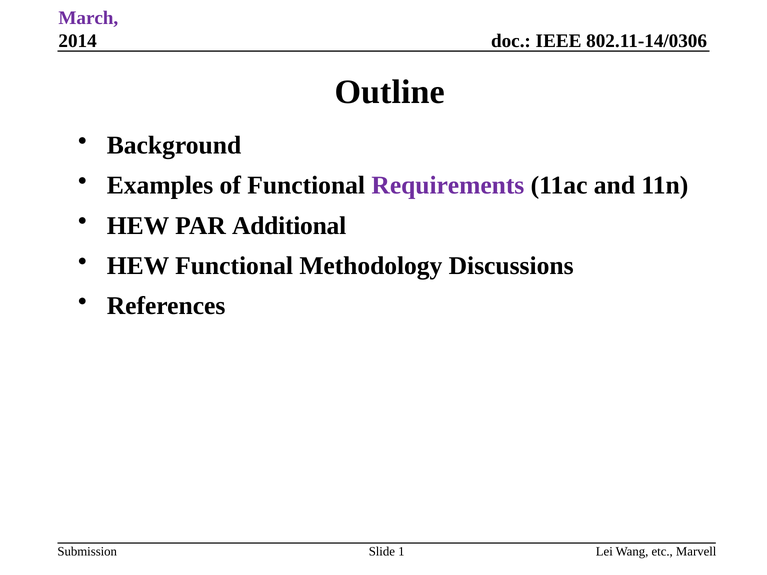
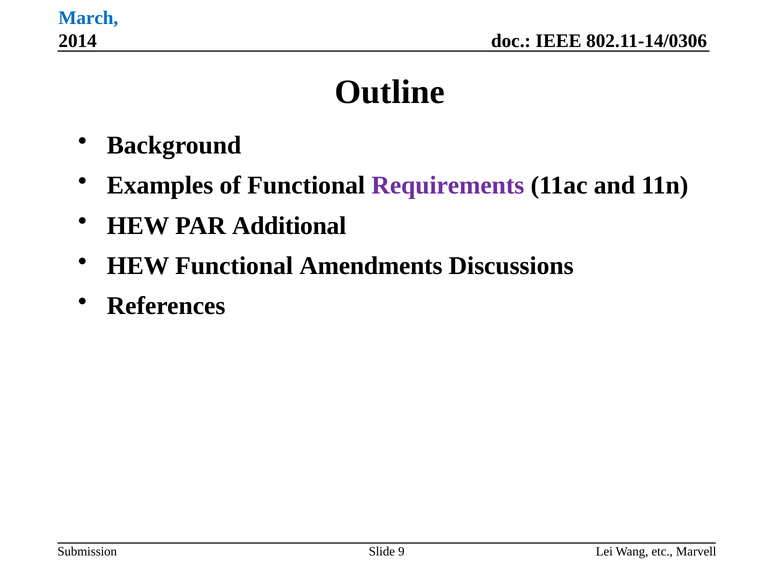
March colour: purple -> blue
Methodology: Methodology -> Amendments
1: 1 -> 9
